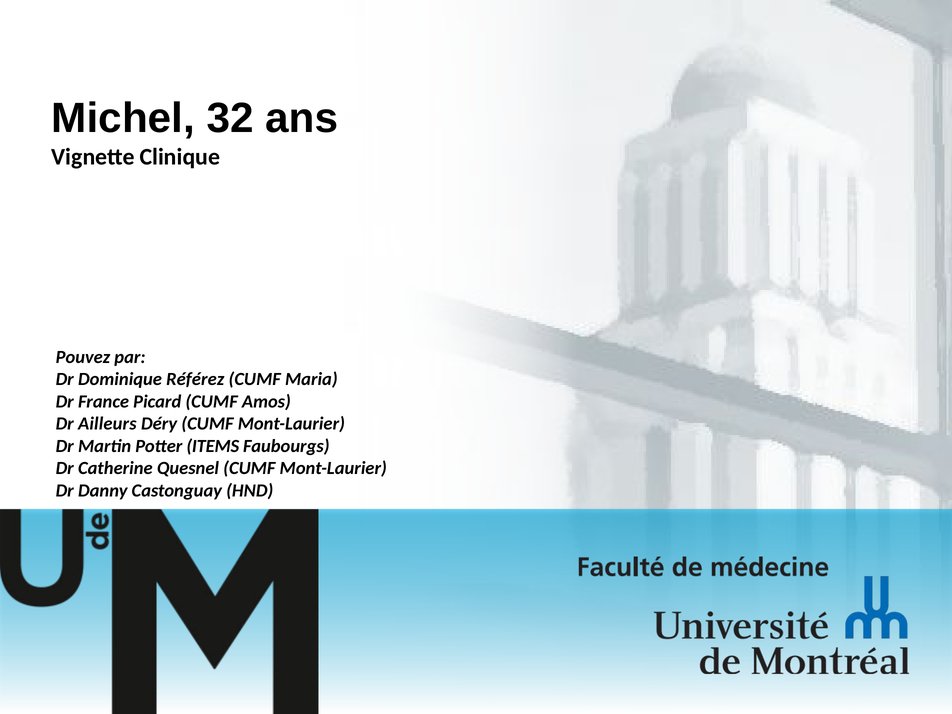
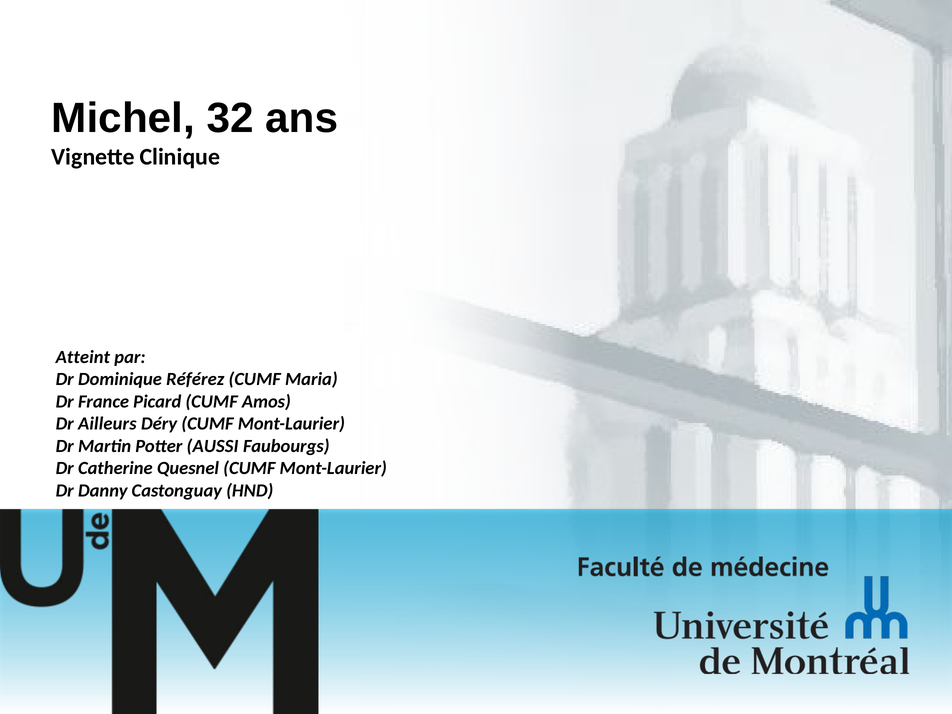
Pouvez: Pouvez -> Atteint
ITEMS: ITEMS -> AUSSI
